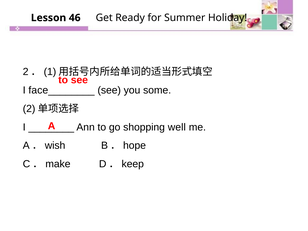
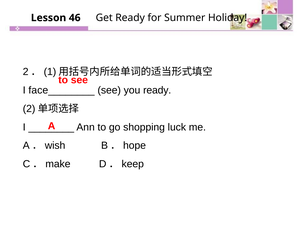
you some: some -> ready
well: well -> luck
